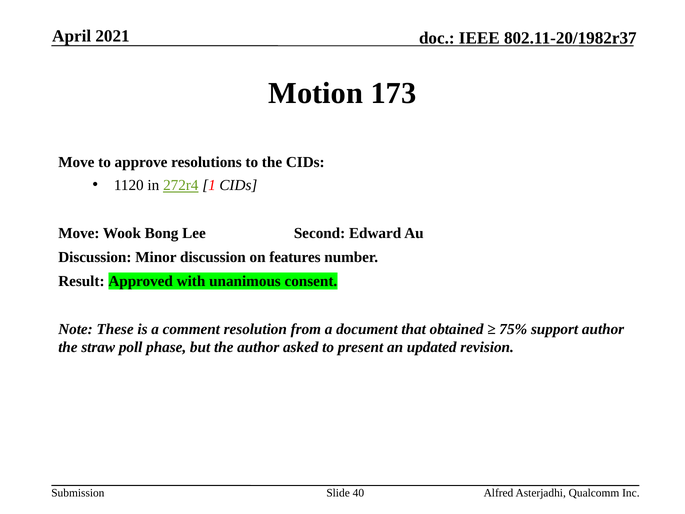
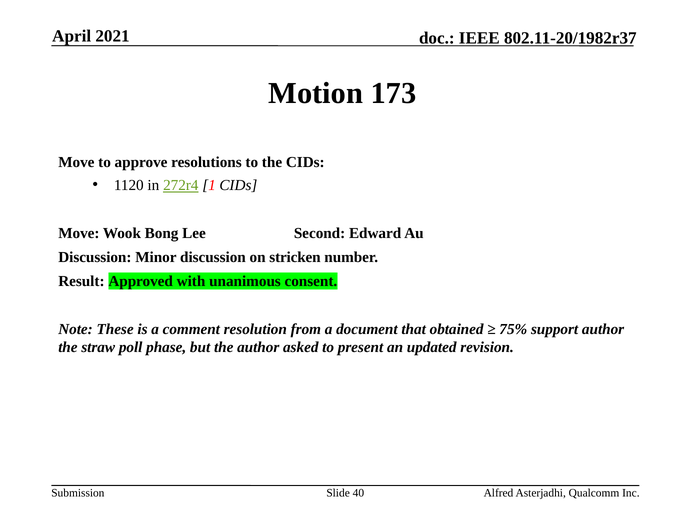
features: features -> stricken
